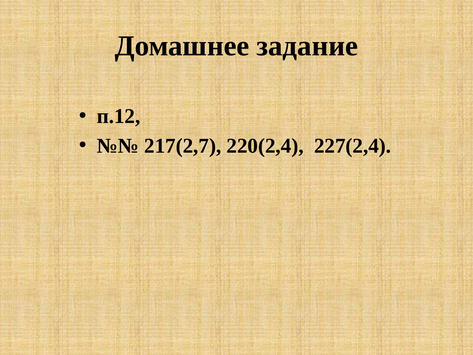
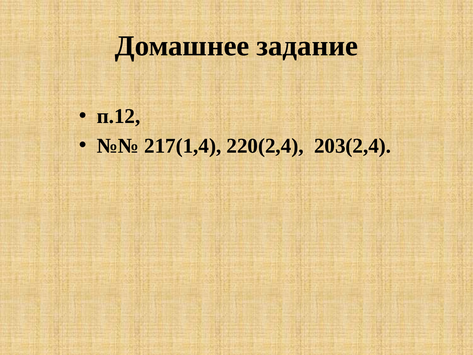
217(2,7: 217(2,7 -> 217(1,4
227(2,4: 227(2,4 -> 203(2,4
